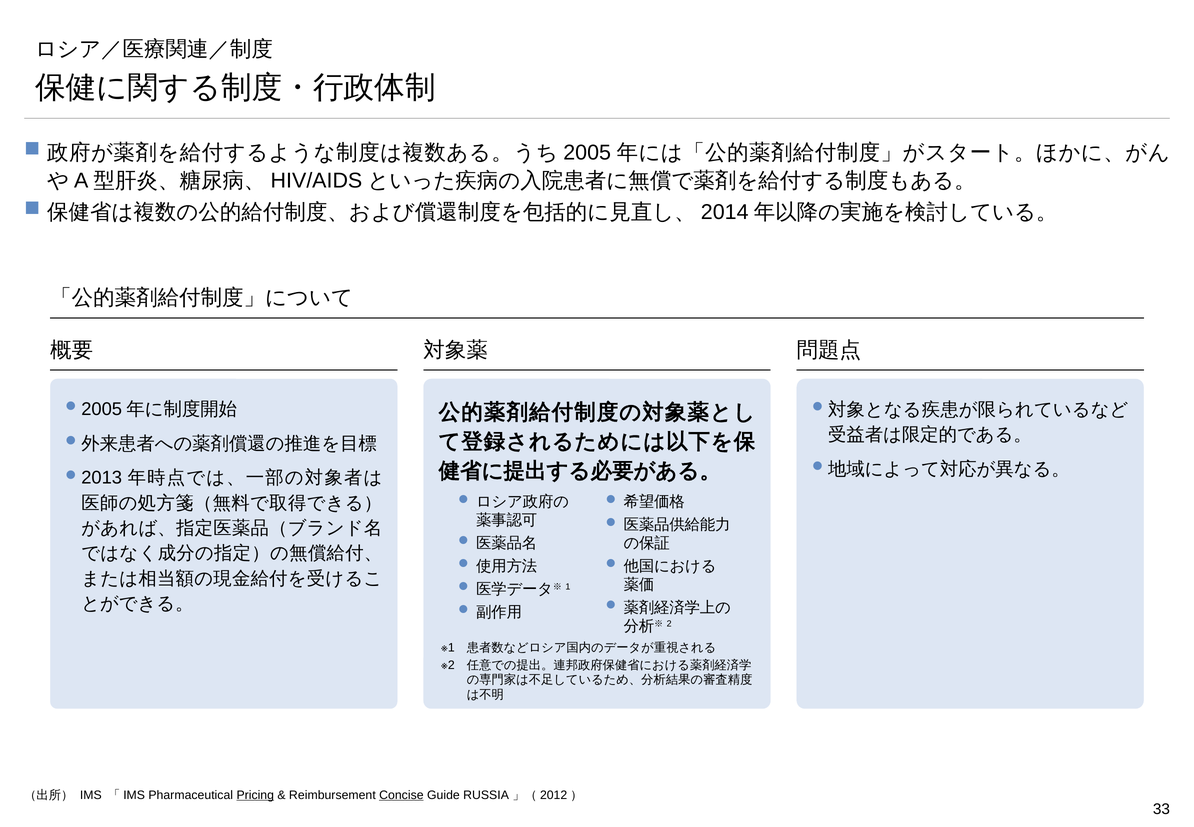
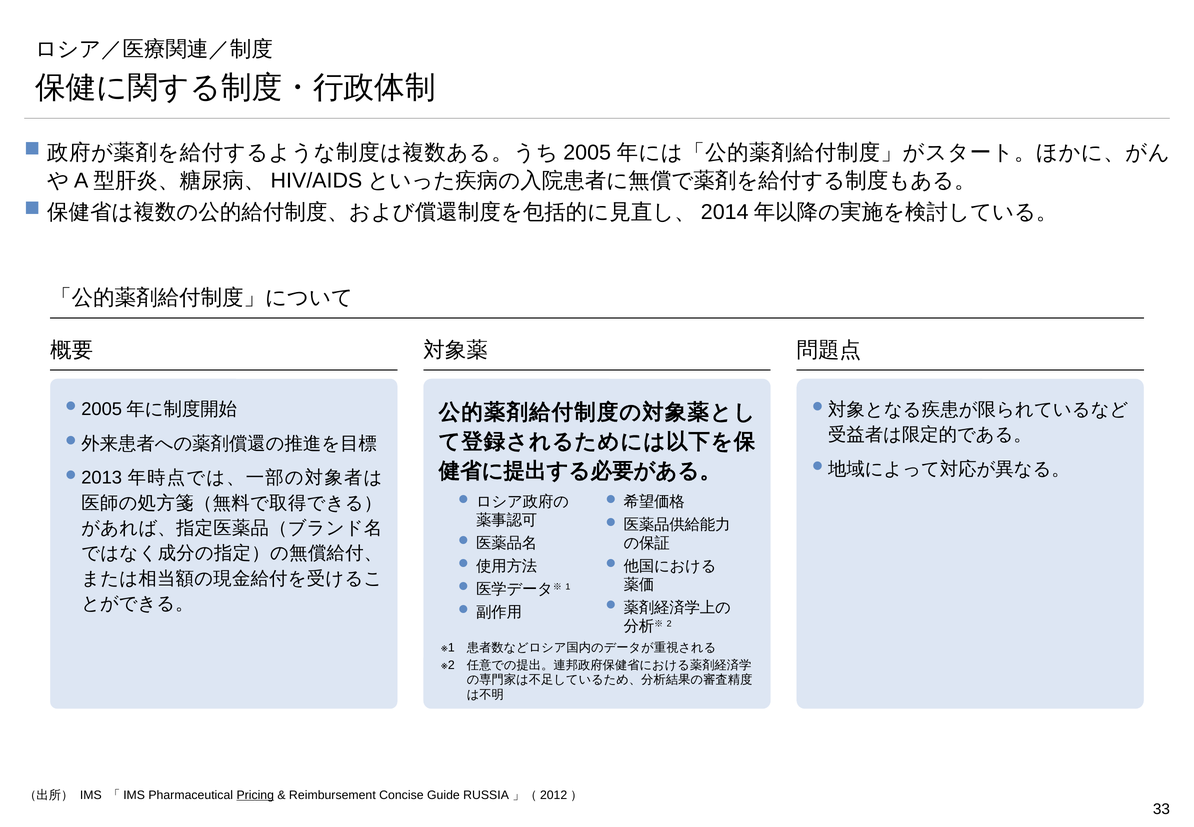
Concise underline: present -> none
